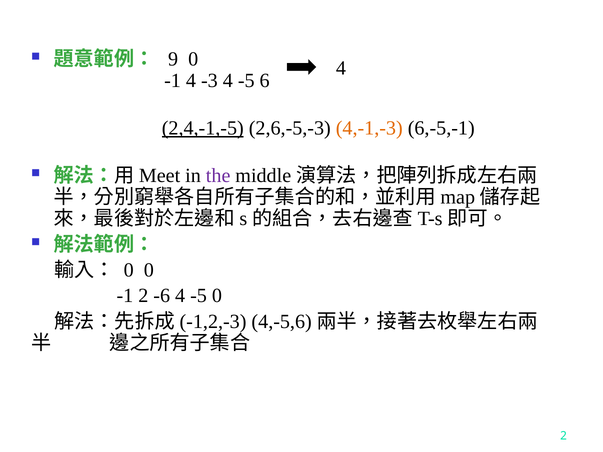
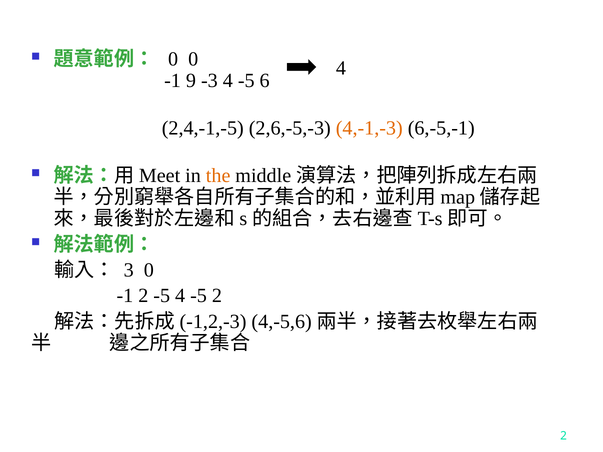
9 at (173, 59): 9 -> 0
-1 4: 4 -> 9
2,4,-1,-5 underline: present -> none
the colour: purple -> orange
0 at (129, 270): 0 -> 3
2 -6: -6 -> -5
-5 0: 0 -> 2
